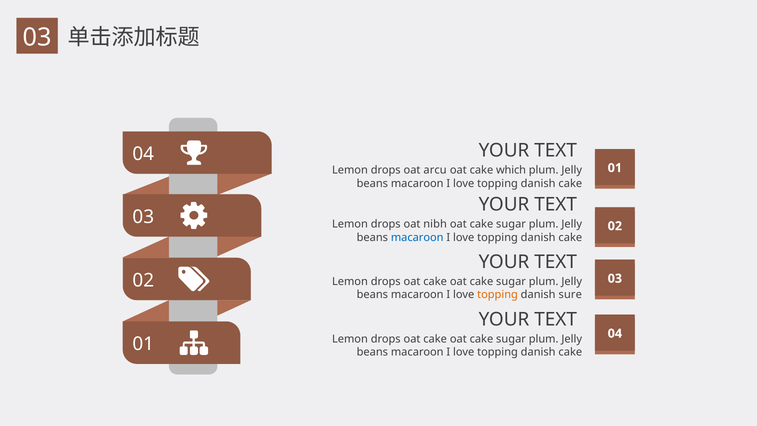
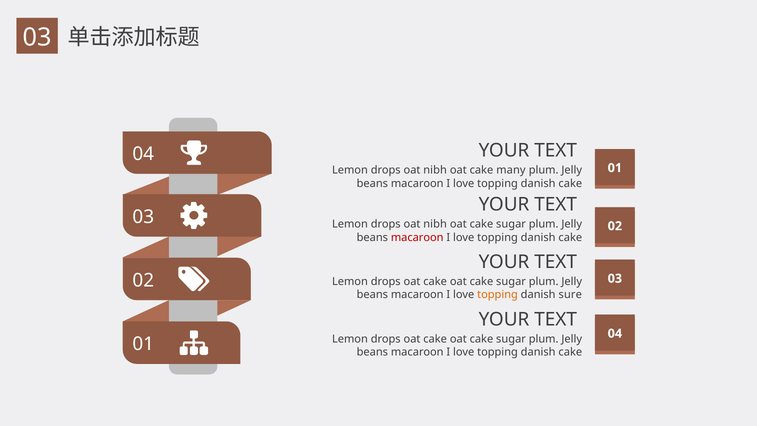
arcu at (435, 170): arcu -> nibh
which: which -> many
macaroon at (417, 237) colour: blue -> red
